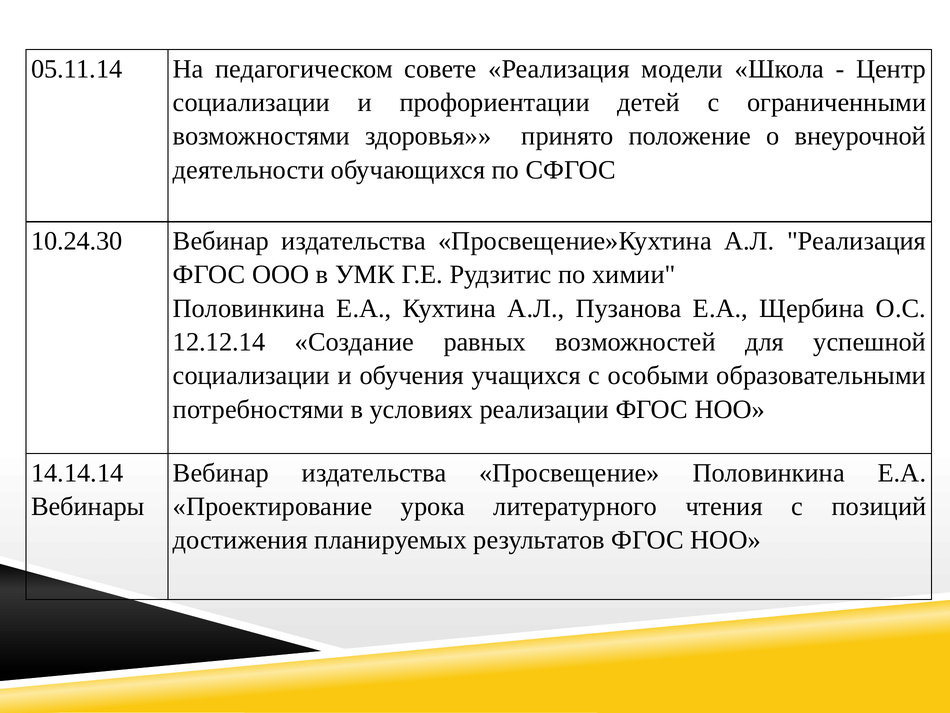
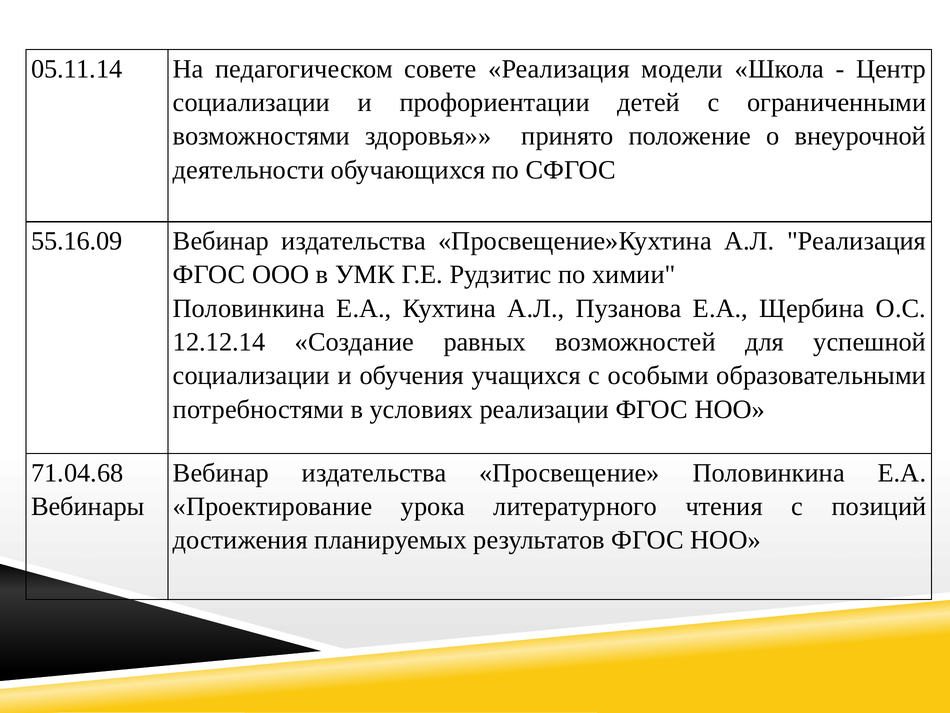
10.24.30: 10.24.30 -> 55.16.09
14.14.14: 14.14.14 -> 71.04.68
